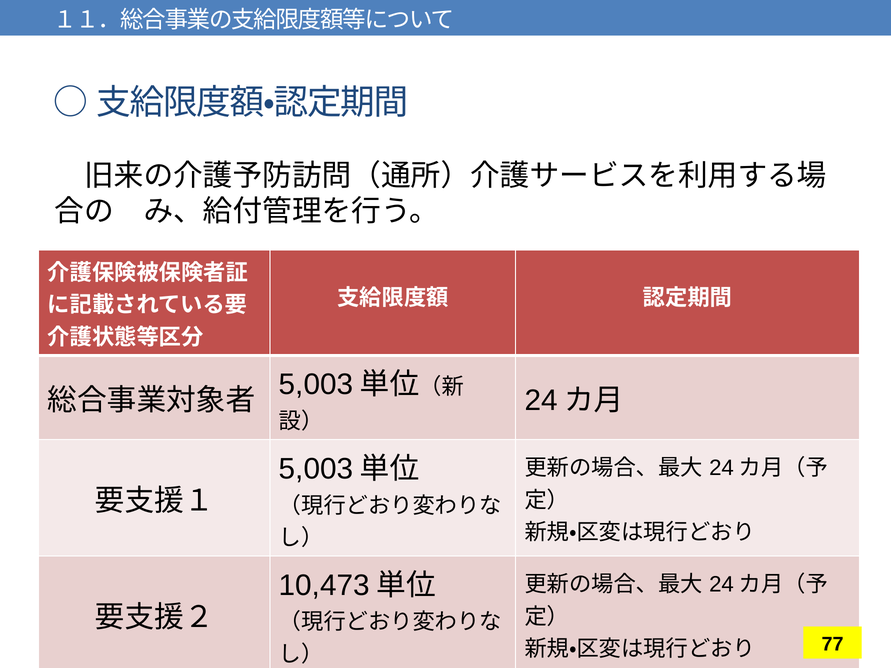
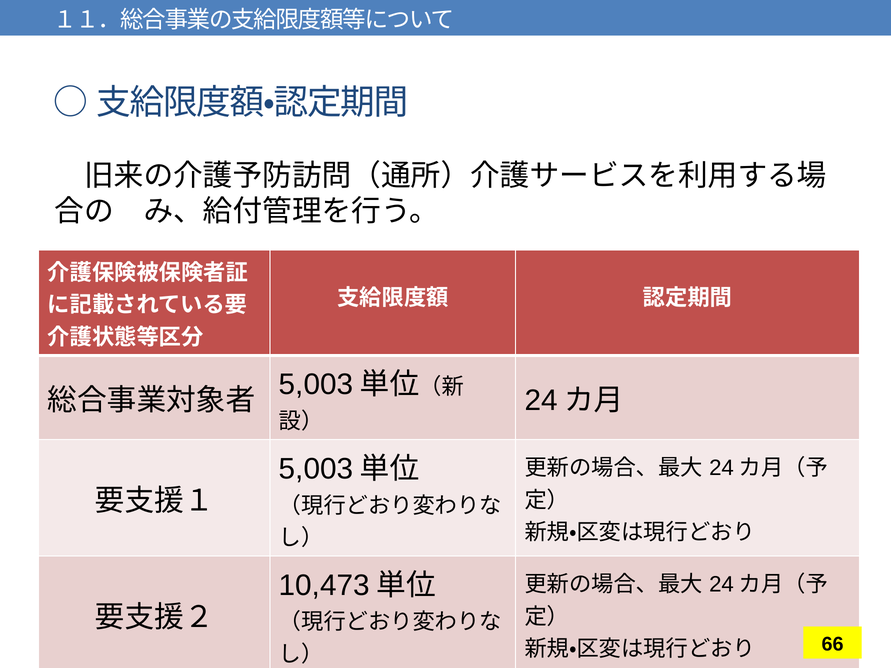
77: 77 -> 66
